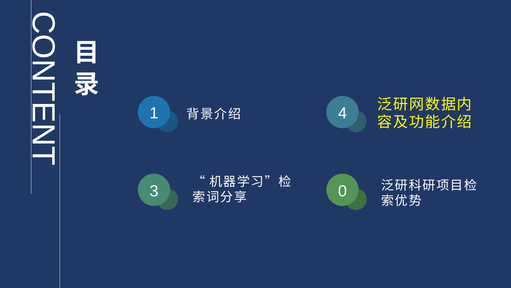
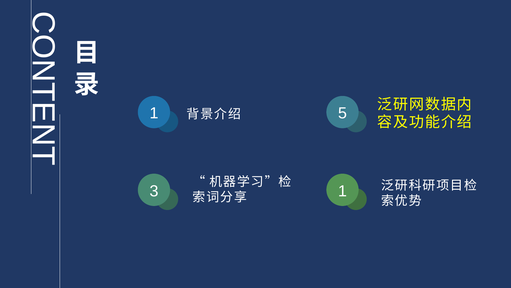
4: 4 -> 5
3 0: 0 -> 1
